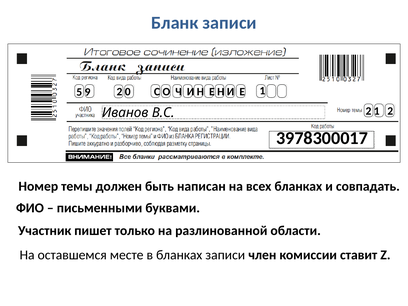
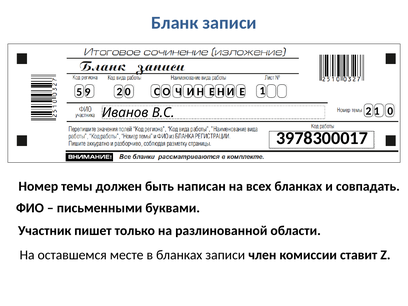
1 2: 2 -> 0
